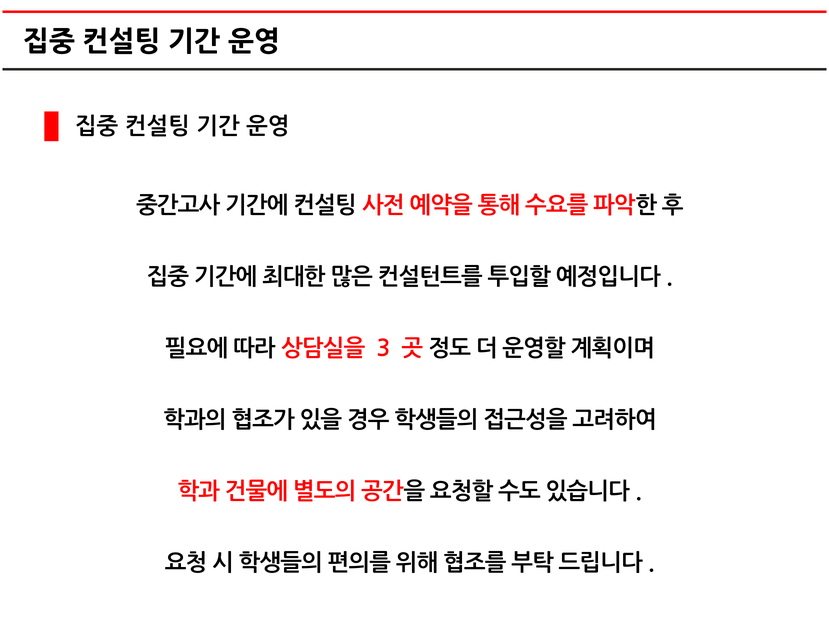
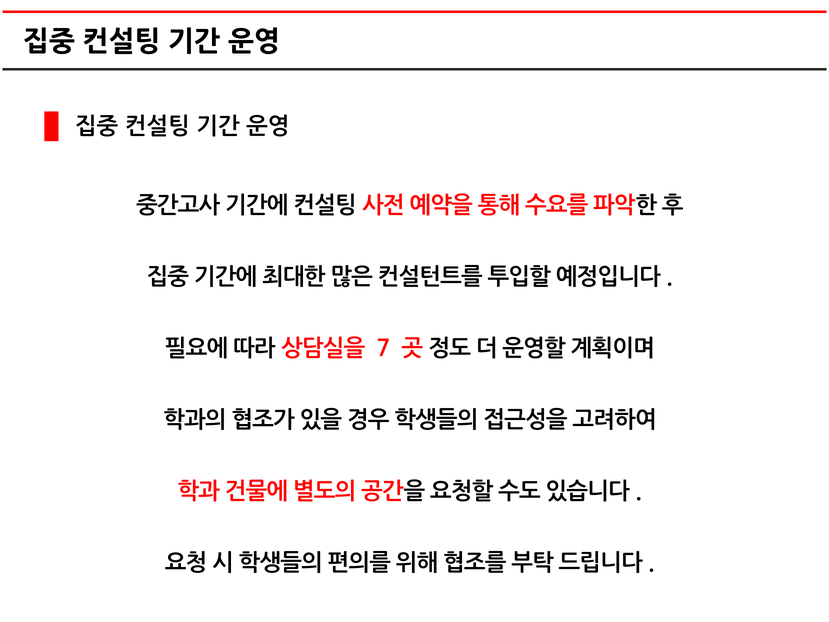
3: 3 -> 7
